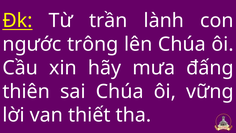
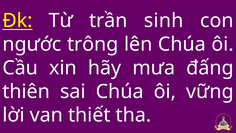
lành: lành -> sinh
